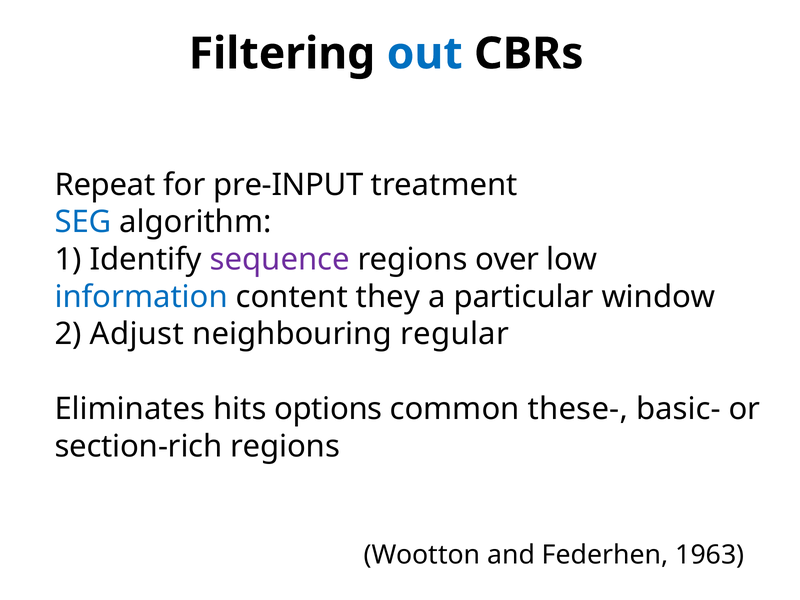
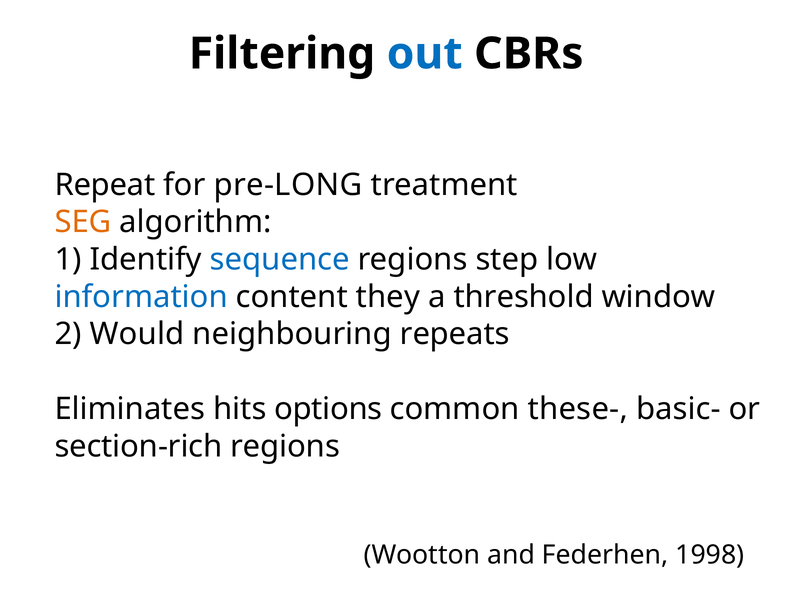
pre-INPUT: pre-INPUT -> pre-LONG
SEG colour: blue -> orange
sequence colour: purple -> blue
over: over -> step
particular: particular -> threshold
Adjust: Adjust -> Would
regular: regular -> repeats
1963: 1963 -> 1998
